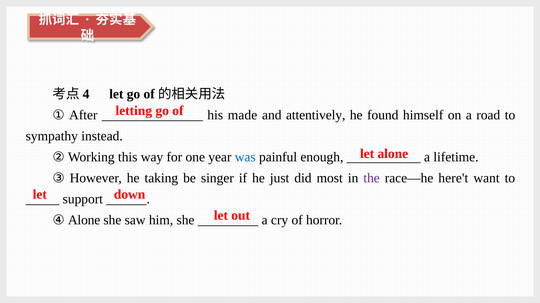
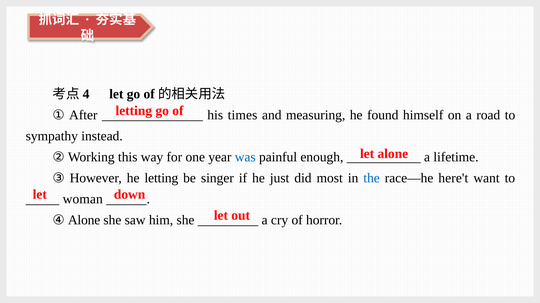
made: made -> times
attentively: attentively -> measuring
he taking: taking -> letting
the colour: purple -> blue
support: support -> woman
